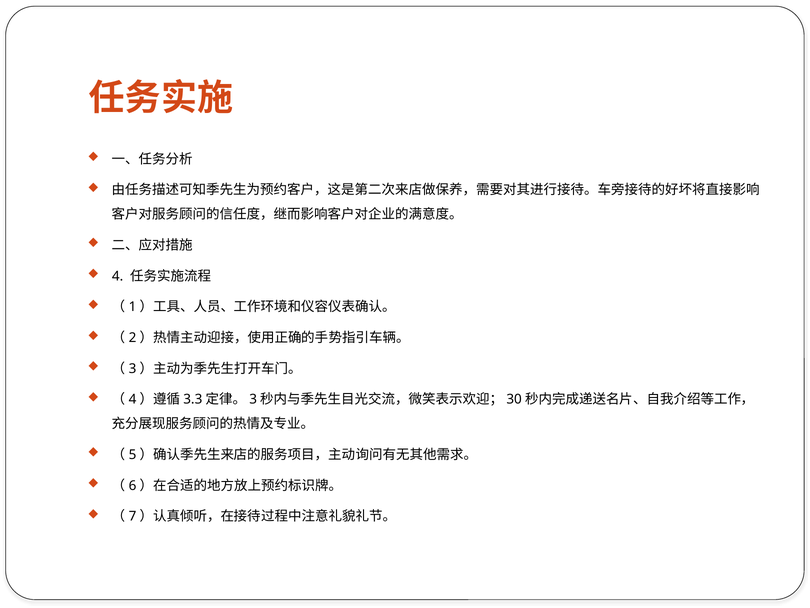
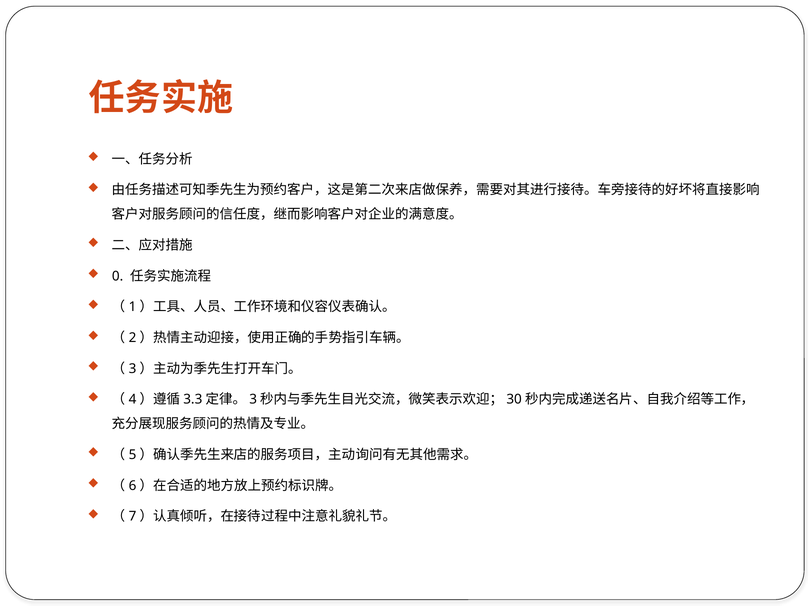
4: 4 -> 0
